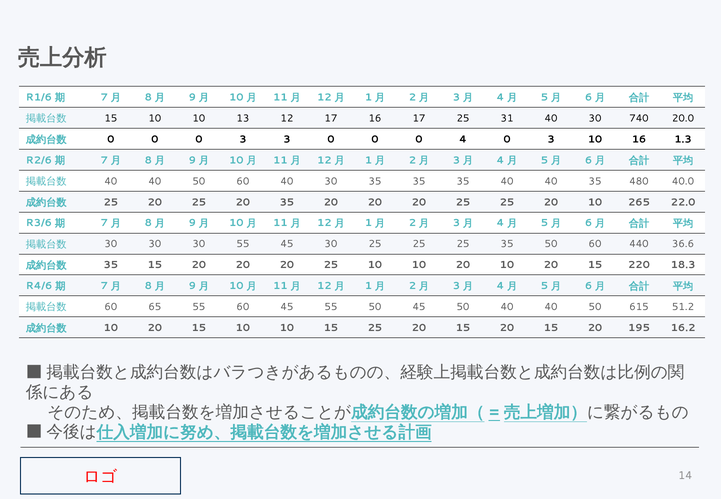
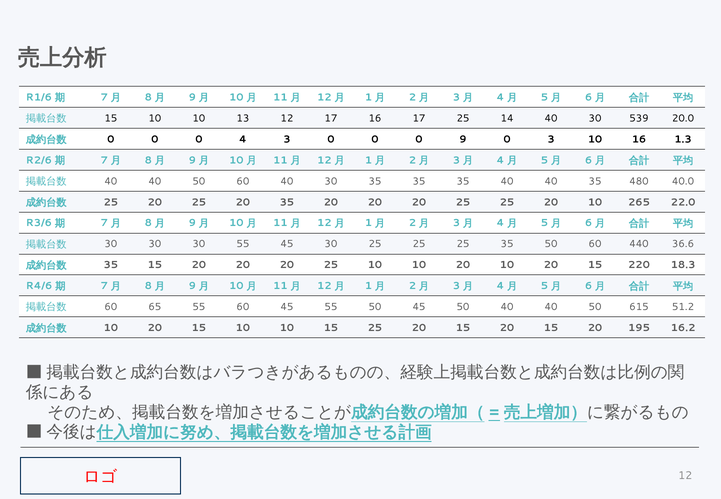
31: 31 -> 14
740: 740 -> 539
0 0 3: 3 -> 4
0 4: 4 -> 9
14 at (685, 476): 14 -> 12
